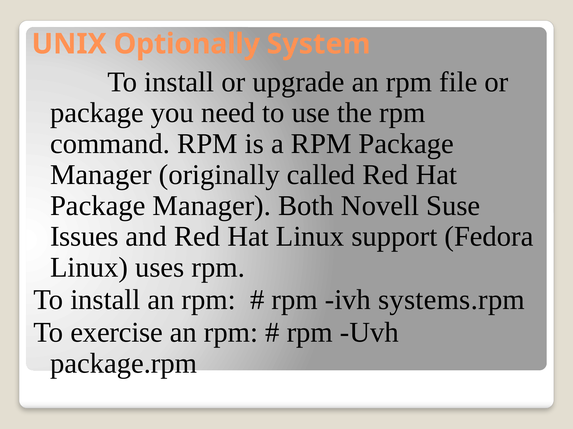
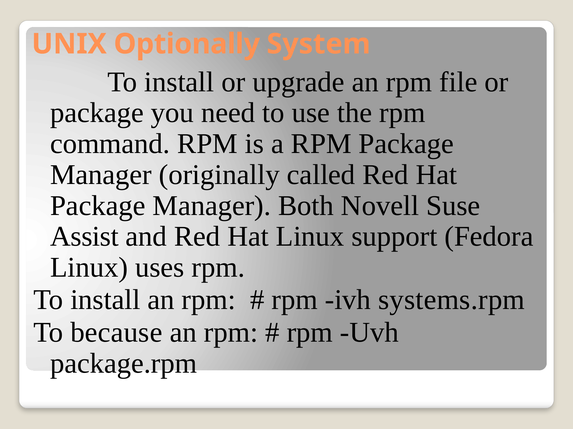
Issues: Issues -> Assist
exercise: exercise -> because
